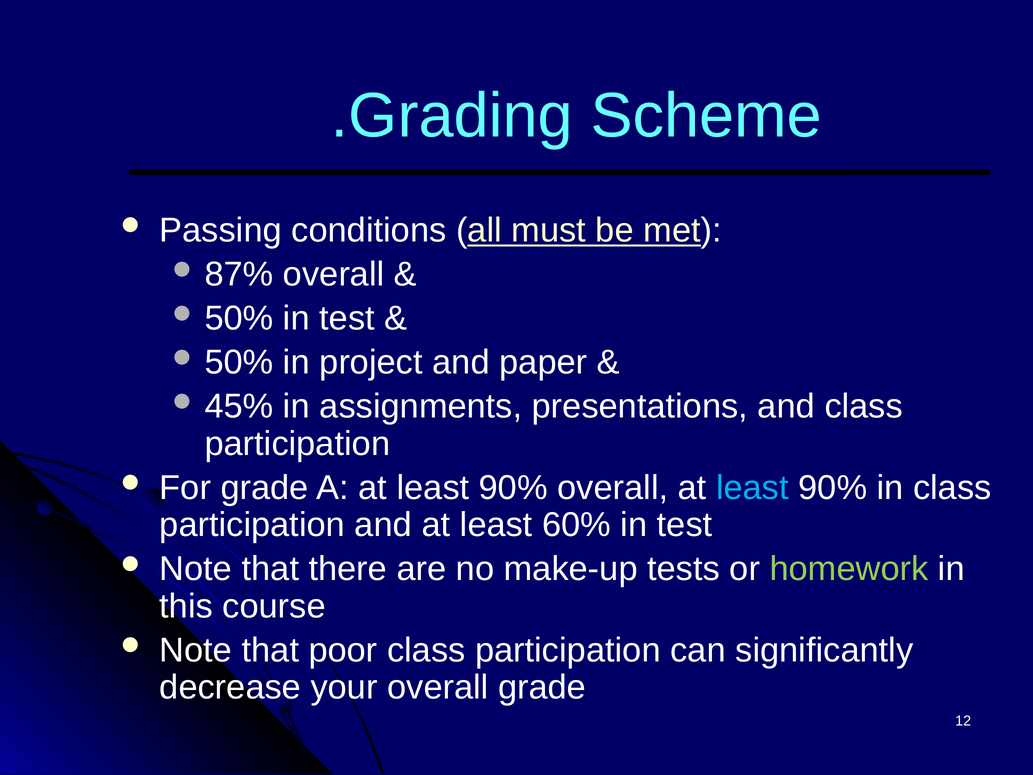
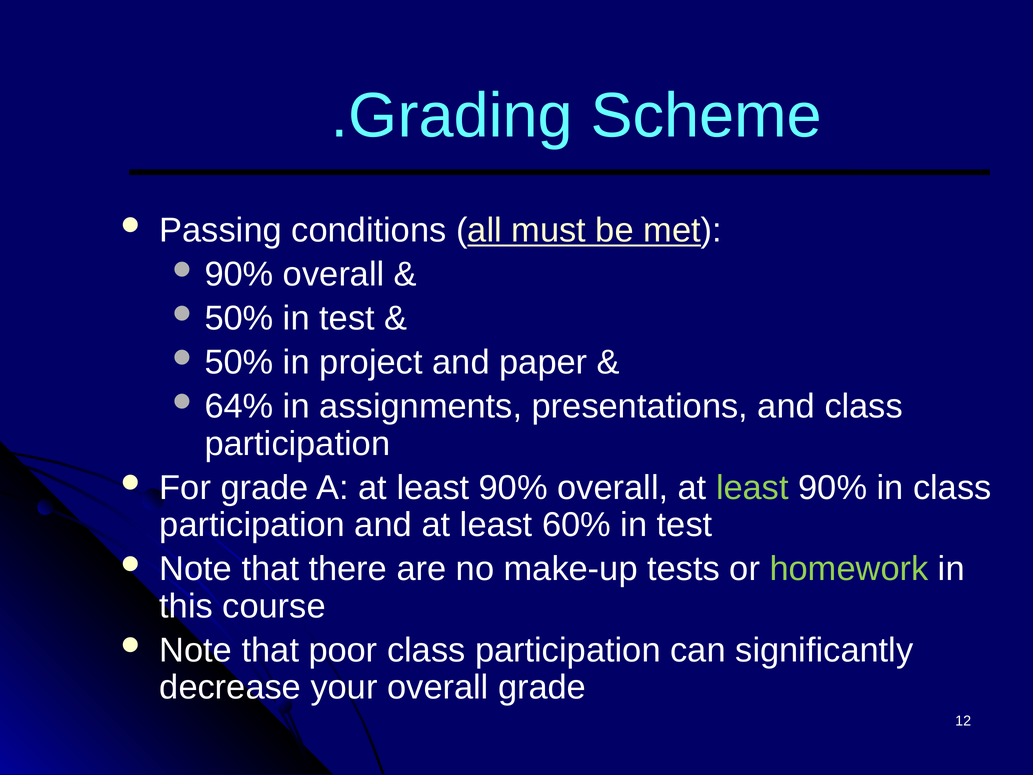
87% at (239, 274): 87% -> 90%
45%: 45% -> 64%
least at (752, 488) colour: light blue -> light green
